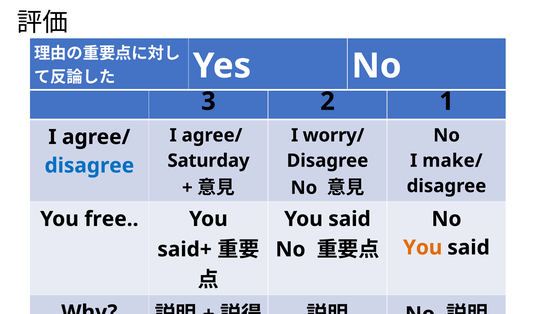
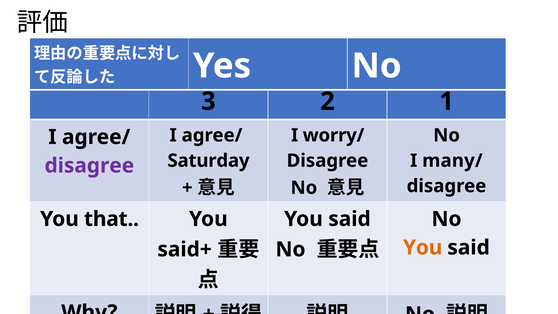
make/: make/ -> many/
disagree at (89, 166) colour: blue -> purple
free: free -> that
